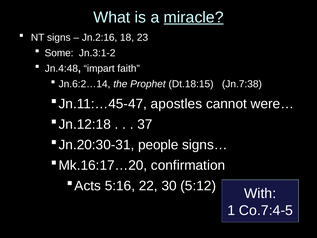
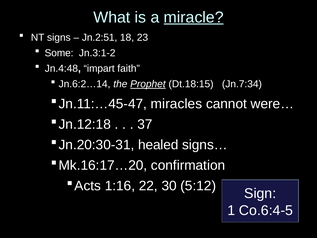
Jn.2:16: Jn.2:16 -> Jn.2:51
Prophet underline: none -> present
Jn.7:38: Jn.7:38 -> Jn.7:34
apostles: apostles -> miracles
people: people -> healed
5:16: 5:16 -> 1:16
With: With -> Sign
Co.7:4-5: Co.7:4-5 -> Co.6:4-5
